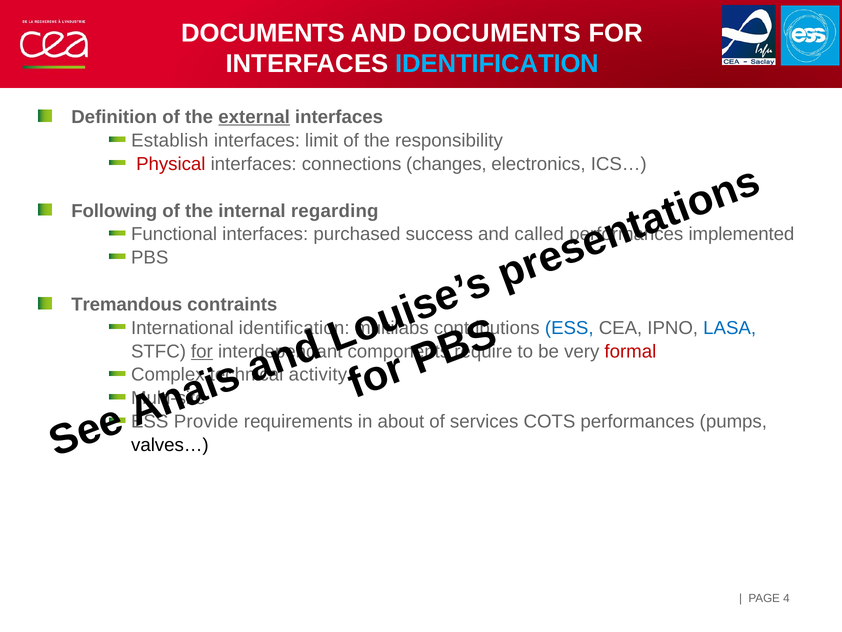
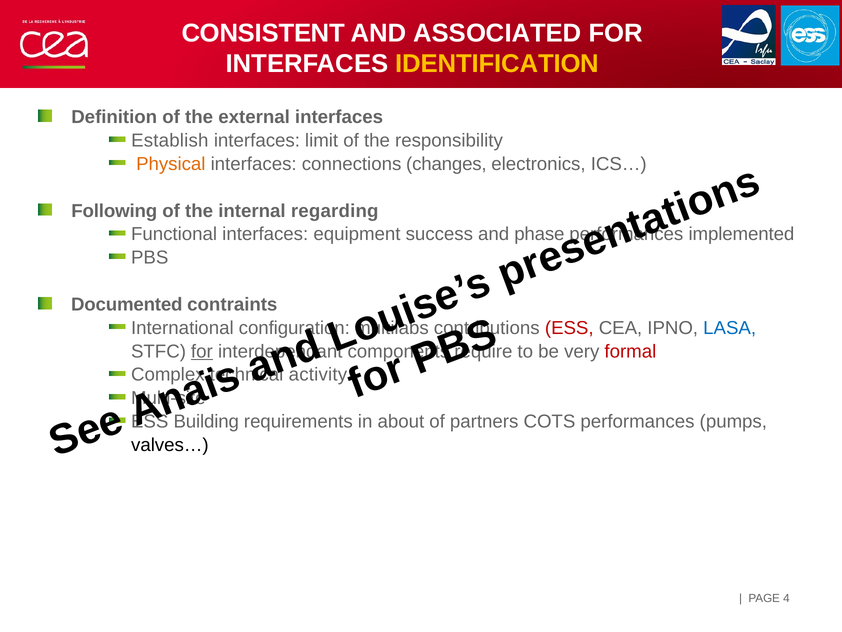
DOCUMENTS at (263, 33): DOCUMENTS -> CONSISTENT
AND DOCUMENTS: DOCUMENTS -> ASSOCIATED
IDENTIFICATION at (497, 64) colour: light blue -> yellow
external underline: present -> none
Physical colour: red -> orange
purchased: purchased -> equipment
called: called -> phase
Tremandous: Tremandous -> Documented
International identification: identification -> configuration
ESS at (569, 328) colour: blue -> red
Provide: Provide -> Building
services: services -> partners
